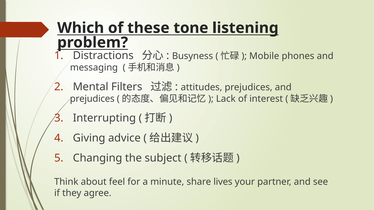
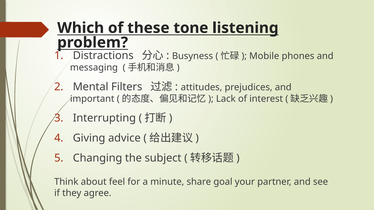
prejudices at (92, 99): prejudices -> important
lives: lives -> goal
